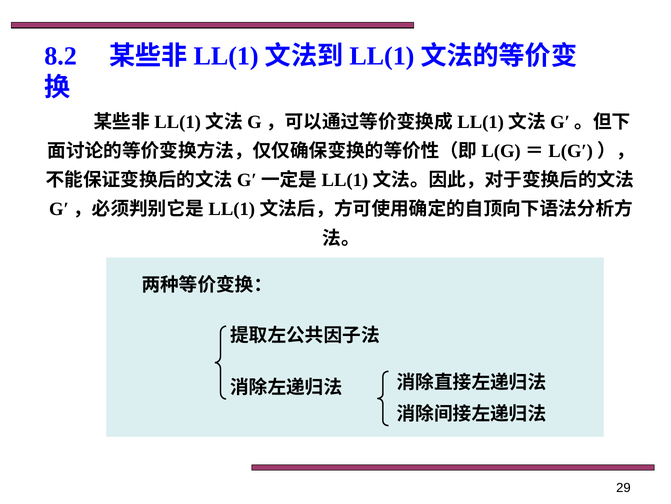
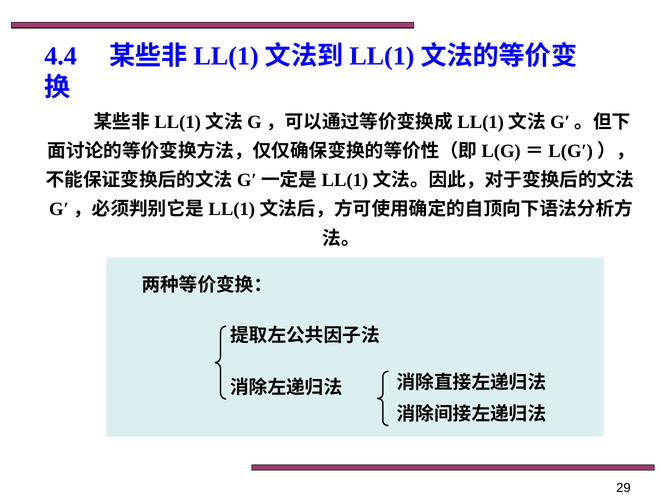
8.2: 8.2 -> 4.4
